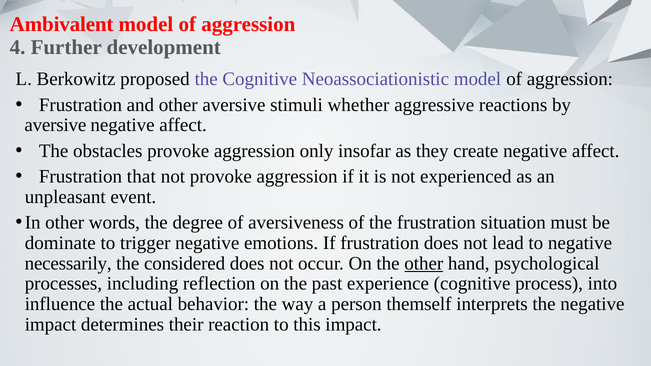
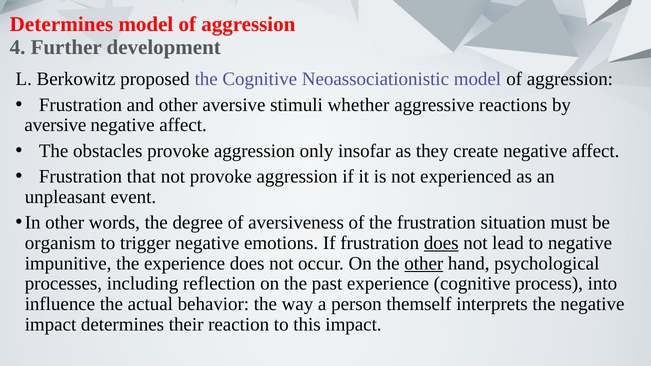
Ambivalent at (62, 24): Ambivalent -> Determines
dominate: dominate -> organism
does at (441, 243) underline: none -> present
necessarily: necessarily -> impunitive
the considered: considered -> experience
